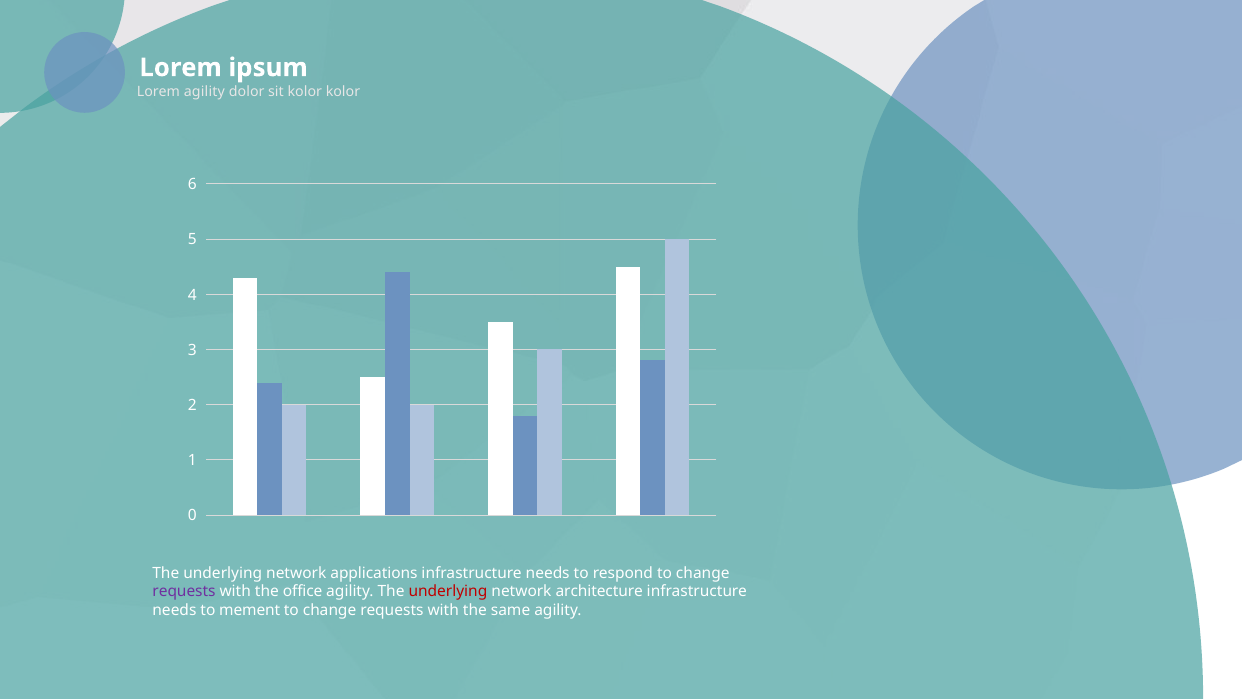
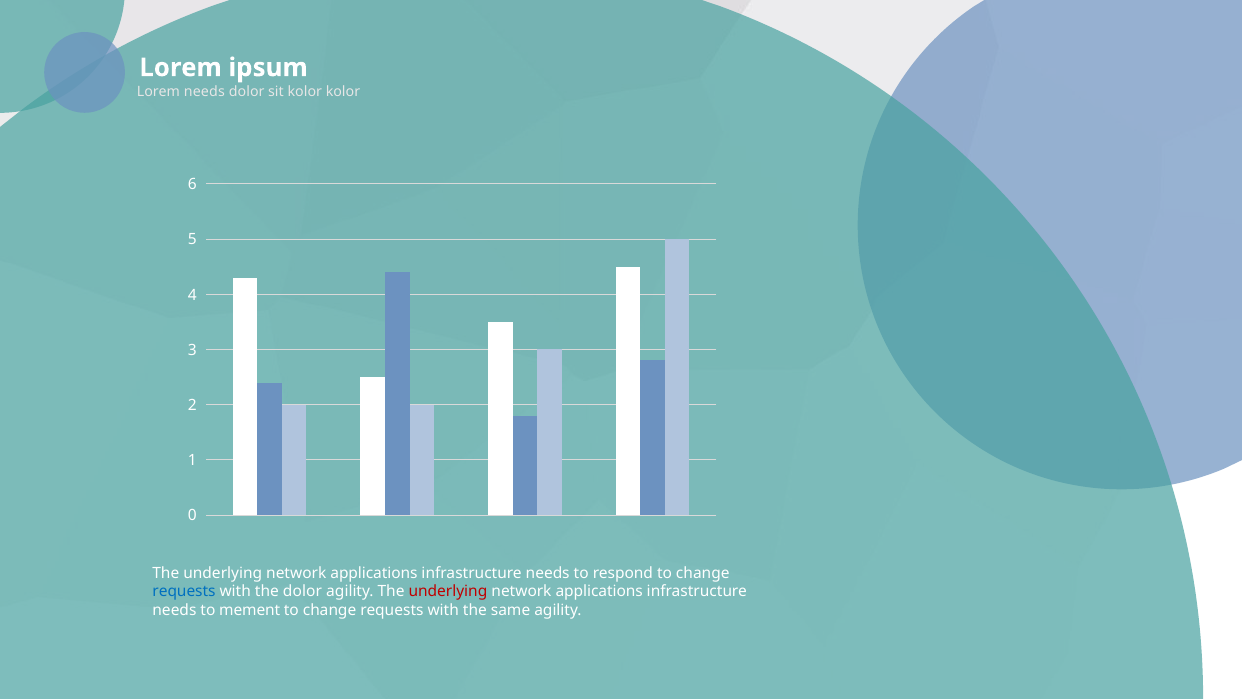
Lorem agility: agility -> needs
requests at (184, 591) colour: purple -> blue
the office: office -> dolor
architecture at (599, 591): architecture -> applications
